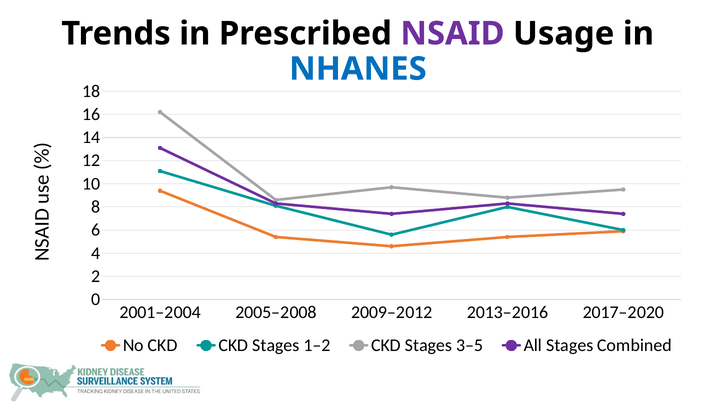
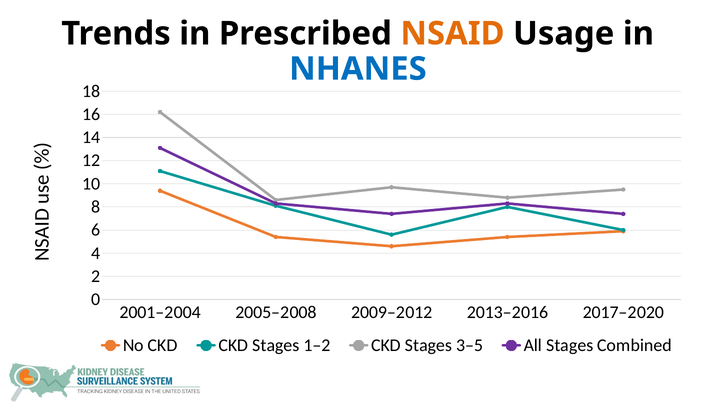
NSAID colour: purple -> orange
